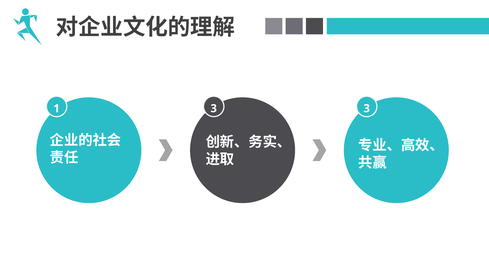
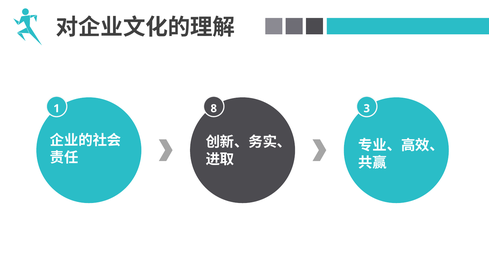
1 3: 3 -> 8
